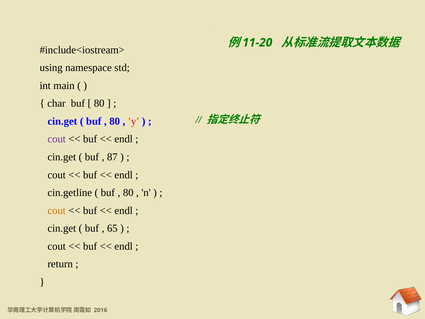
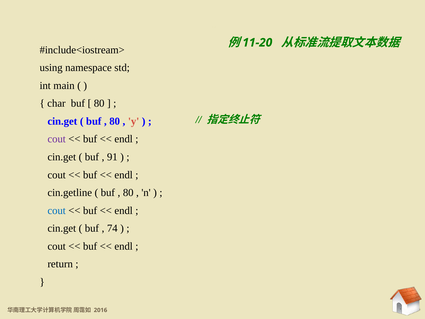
87: 87 -> 91
cout at (57, 210) colour: orange -> blue
65: 65 -> 74
